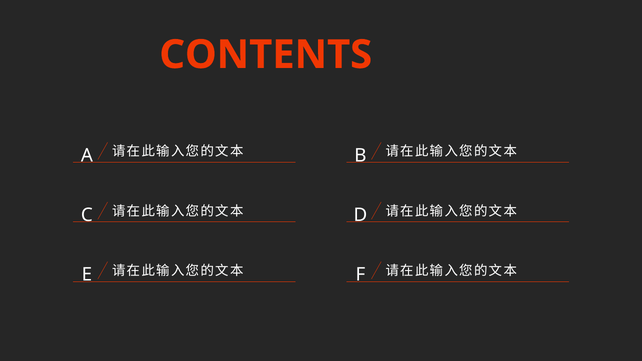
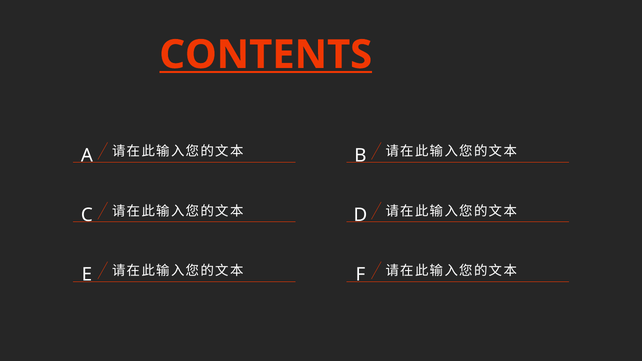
CONTENTS underline: none -> present
